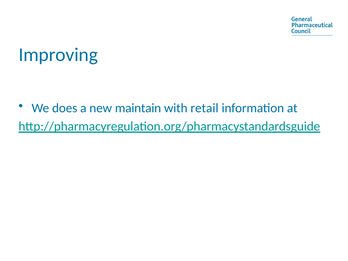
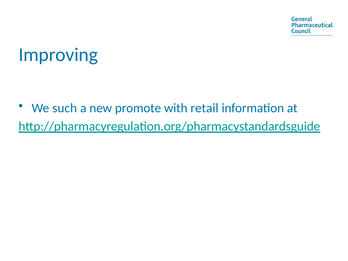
does: does -> such
maintain: maintain -> promote
